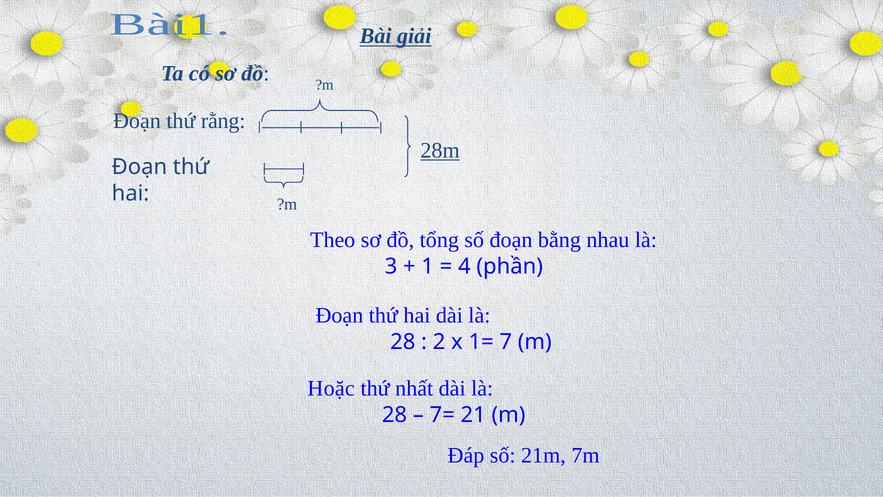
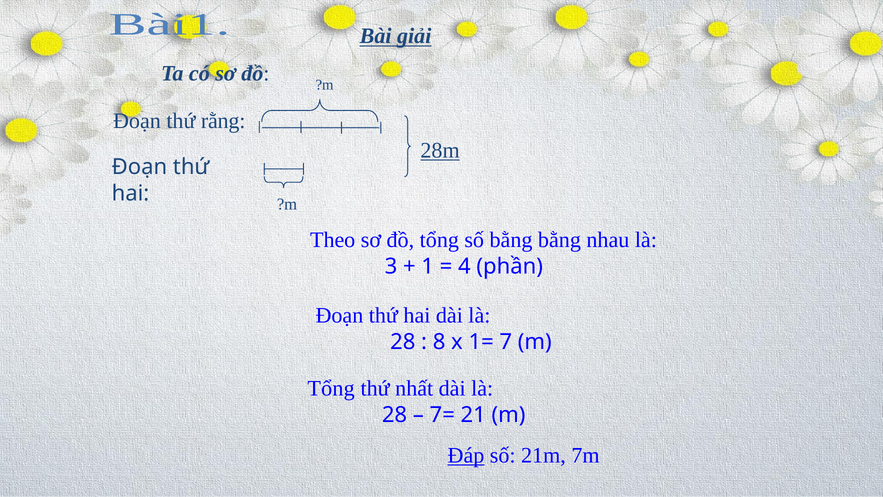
số đoạn: đoạn -> bằng
2: 2 -> 8
Hoặc at (331, 388): Hoặc -> Tổng
Đáp underline: none -> present
